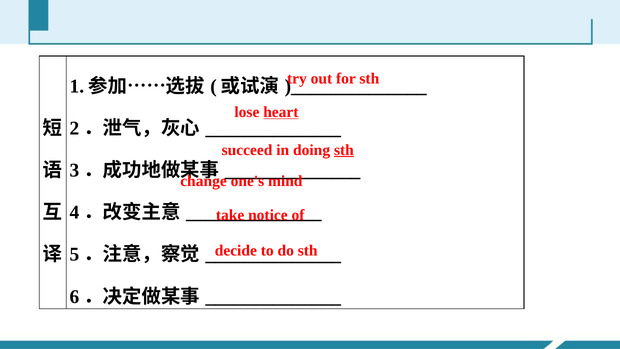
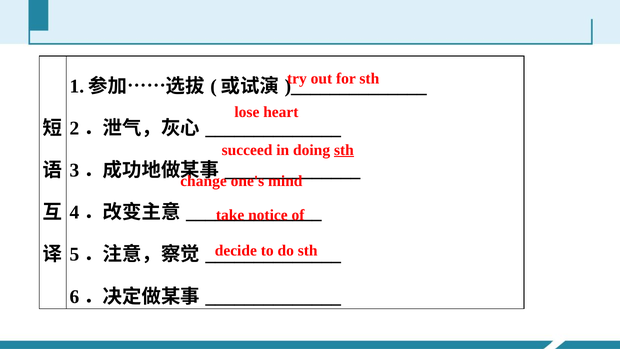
heart underline: present -> none
